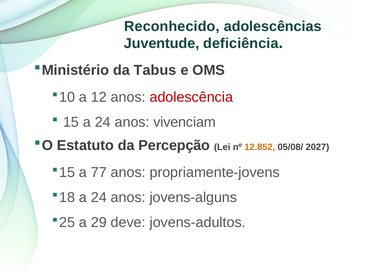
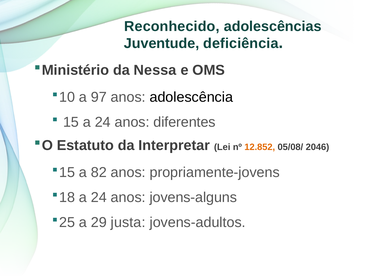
Tabus: Tabus -> Nessa
12: 12 -> 97
adolescência colour: red -> black
vivenciam: vivenciam -> diferentes
Percepção: Percepção -> Interpretar
2027: 2027 -> 2046
77: 77 -> 82
deve: deve -> justa
